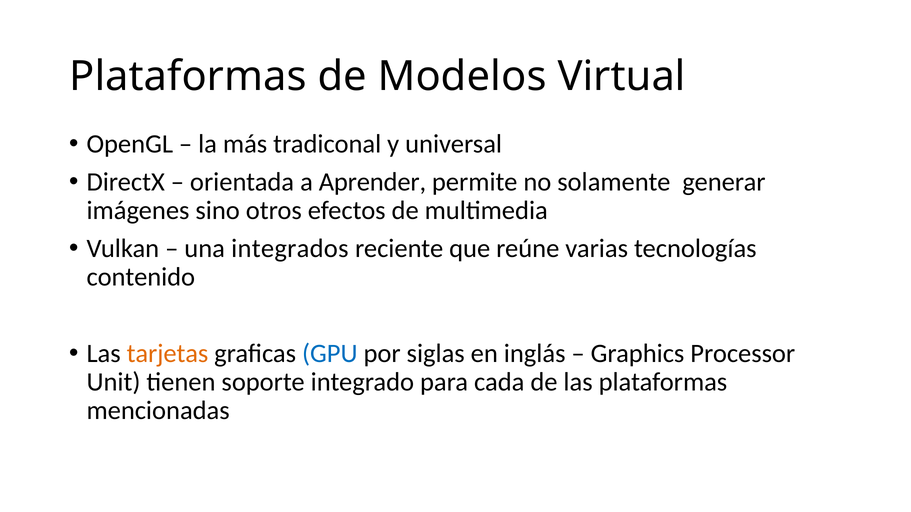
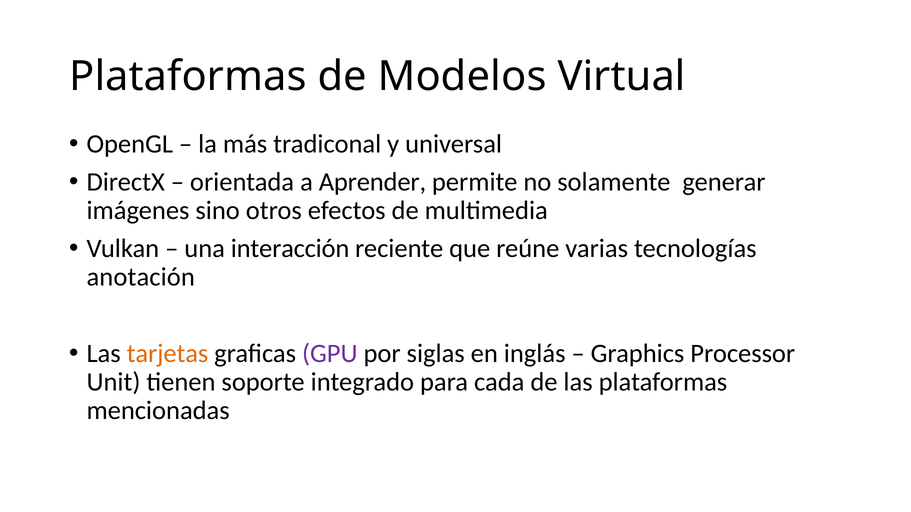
integrados: integrados -> interacción
contenido: contenido -> anotación
GPU colour: blue -> purple
